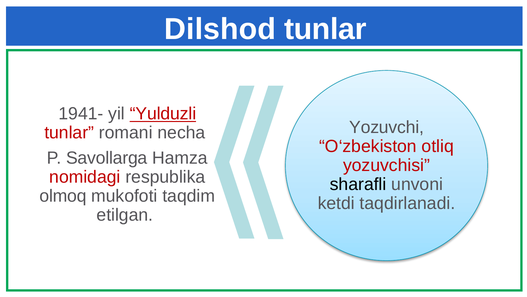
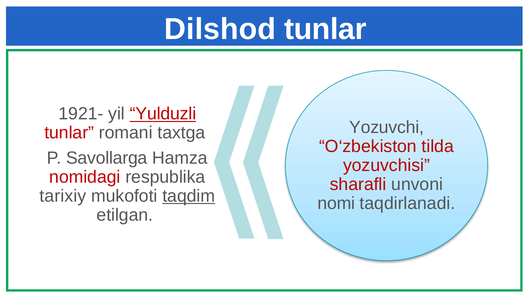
1941-: 1941- -> 1921-
necha: necha -> taxtga
otliq: otliq -> tilda
sharafli colour: black -> red
olmoq: olmoq -> tarixiy
taqdim underline: none -> present
ketdi: ketdi -> nomi
